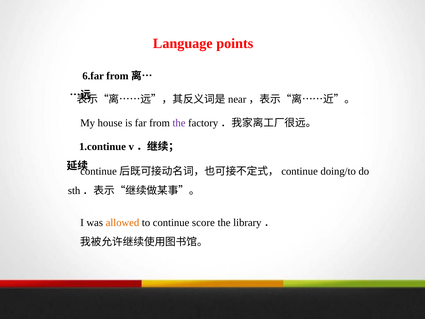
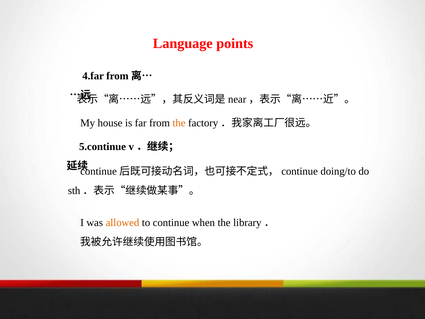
6.far: 6.far -> 4.far
the at (179, 123) colour: purple -> orange
1.continue: 1.continue -> 5.continue
score: score -> when
